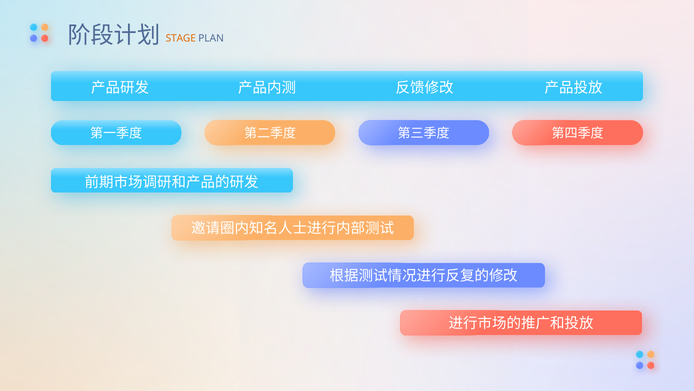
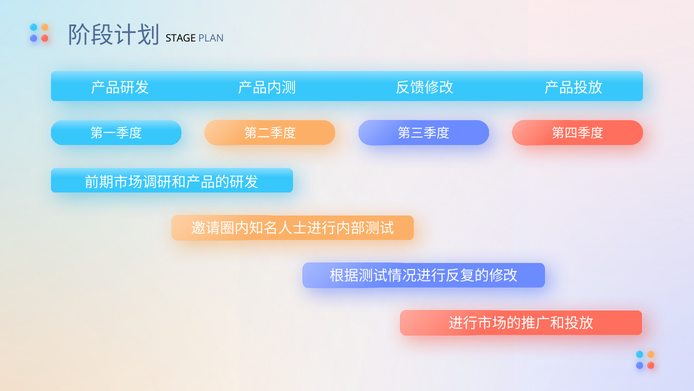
STAGE colour: orange -> black
